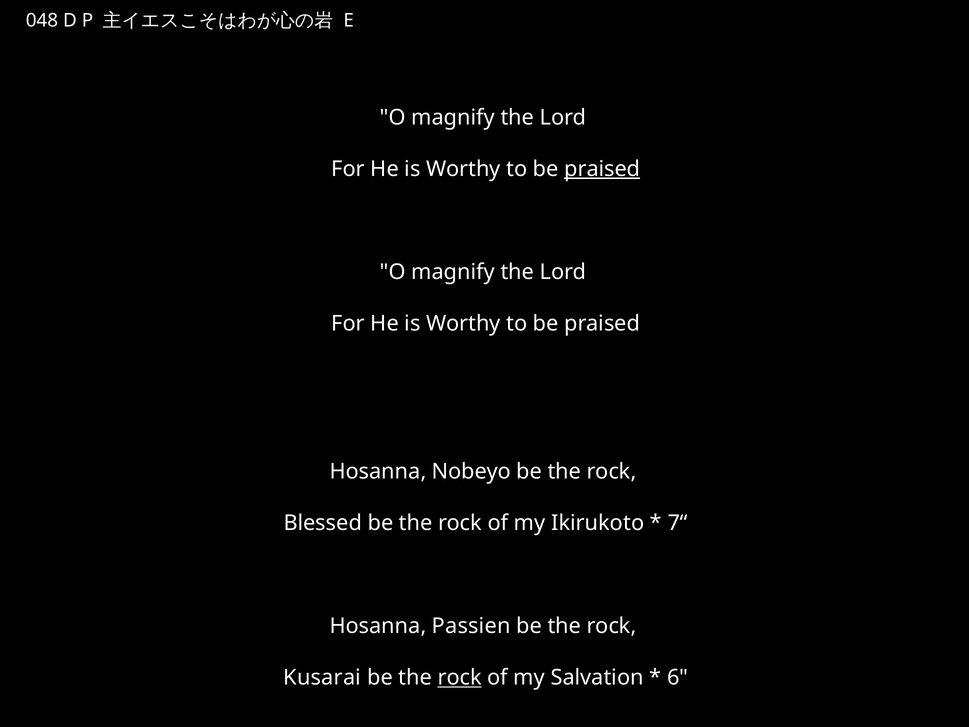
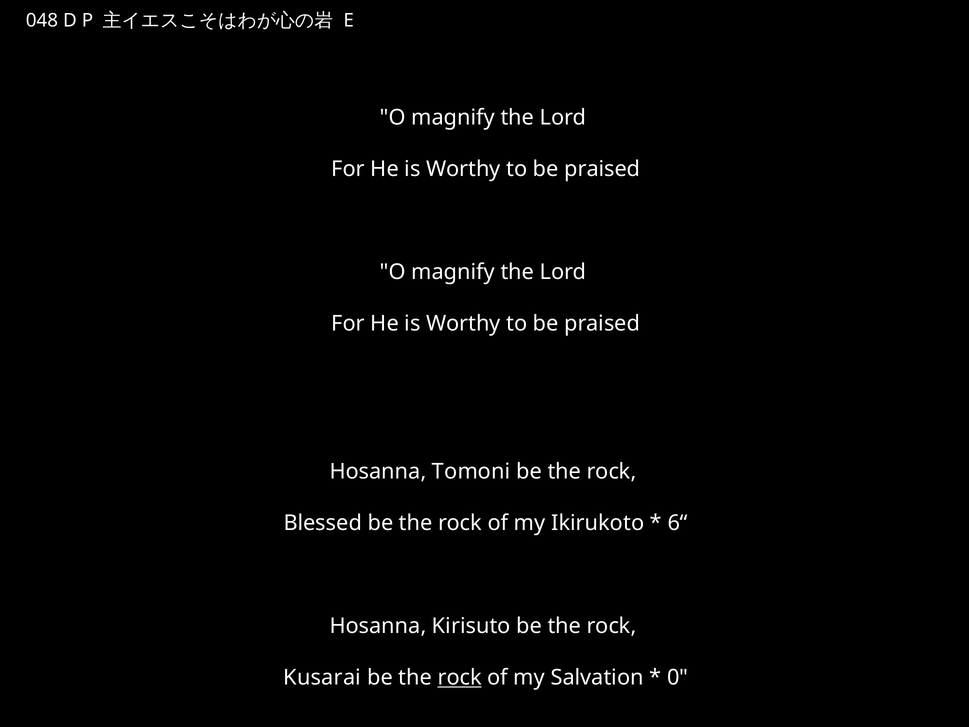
praised at (602, 169) underline: present -> none
Nobeyo: Nobeyo -> Tomoni
7“: 7“ -> 6“
Passien: Passien -> Kirisuto
6: 6 -> 0
